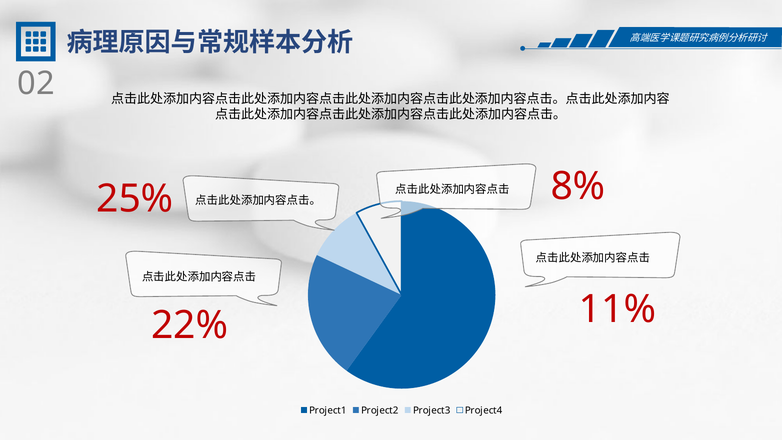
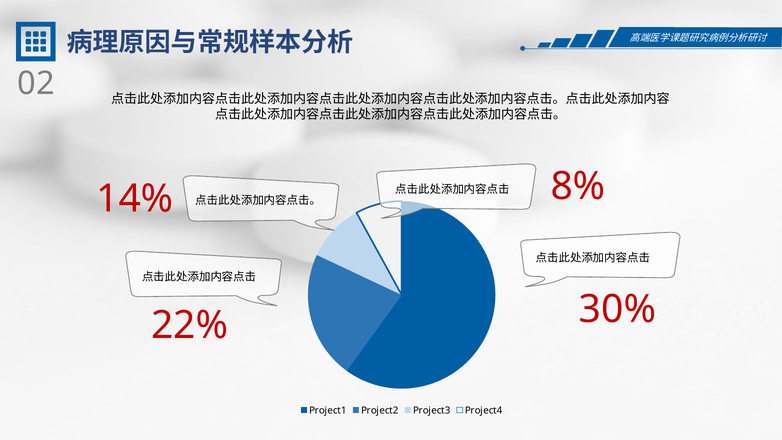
25%: 25% -> 14%
11%: 11% -> 30%
